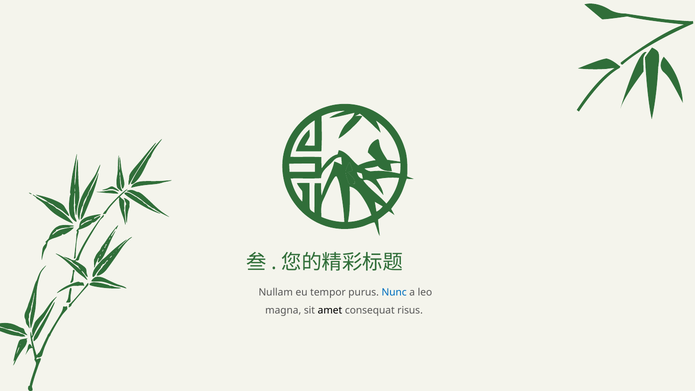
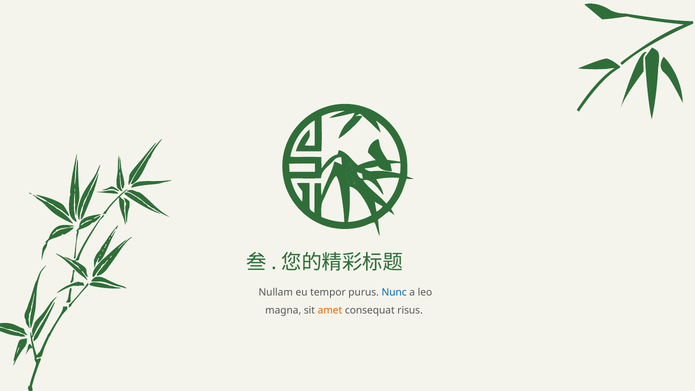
amet colour: black -> orange
